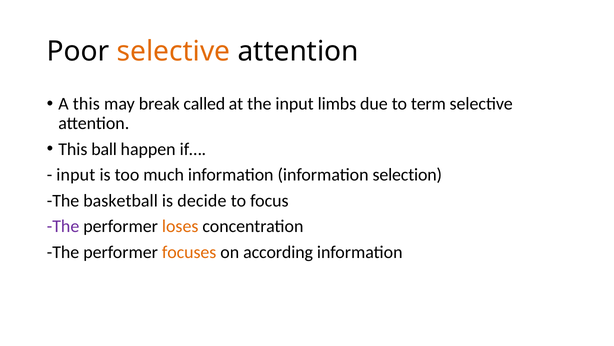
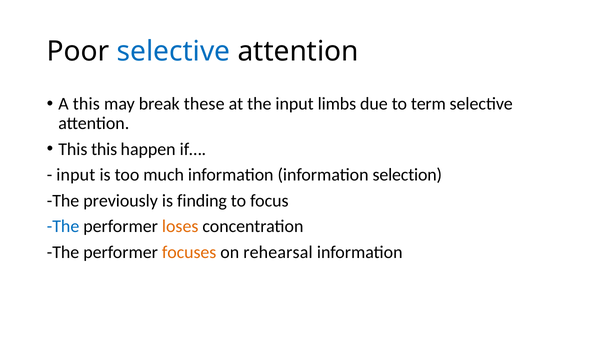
selective at (174, 52) colour: orange -> blue
called: called -> these
This ball: ball -> this
basketball: basketball -> previously
decide: decide -> finding
The at (63, 226) colour: purple -> blue
according: according -> rehearsal
